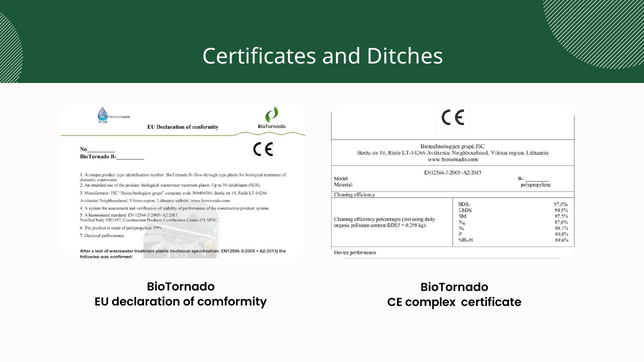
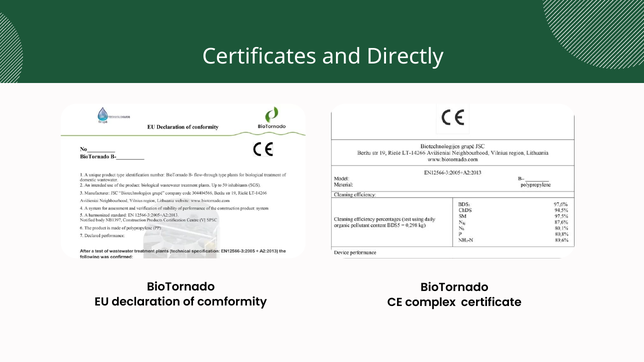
Ditches: Ditches -> Directly
